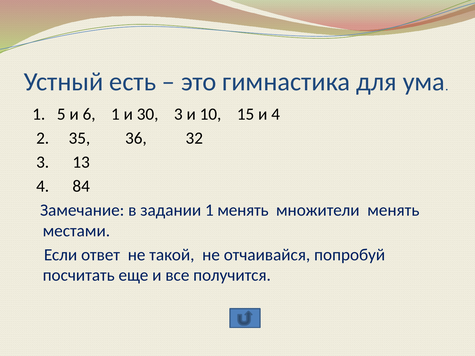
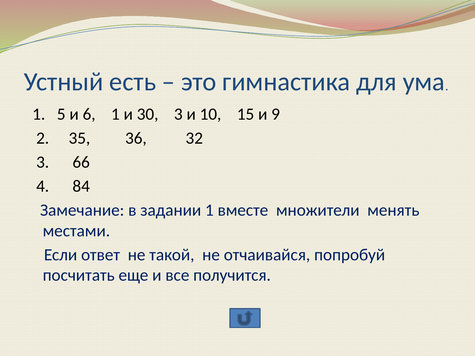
и 4: 4 -> 9
13: 13 -> 66
1 менять: менять -> вместе
